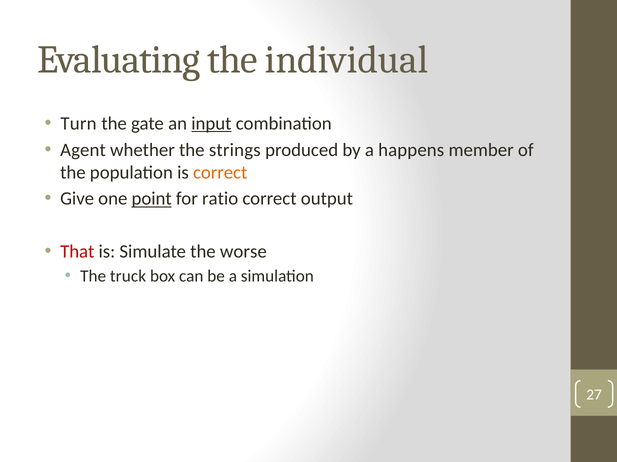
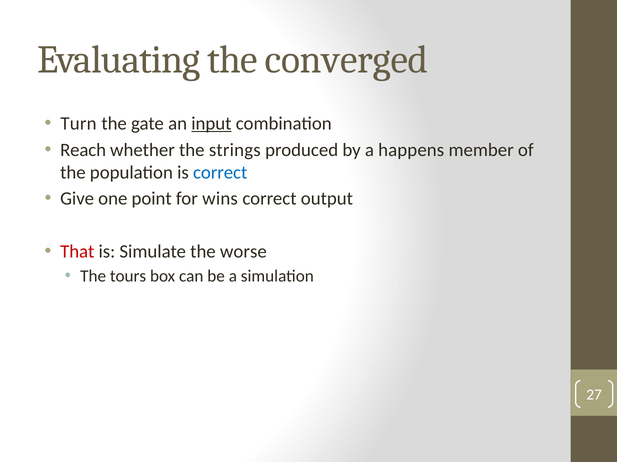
individual: individual -> converged
Agent: Agent -> Reach
correct at (220, 173) colour: orange -> blue
point underline: present -> none
ratio: ratio -> wins
truck: truck -> tours
